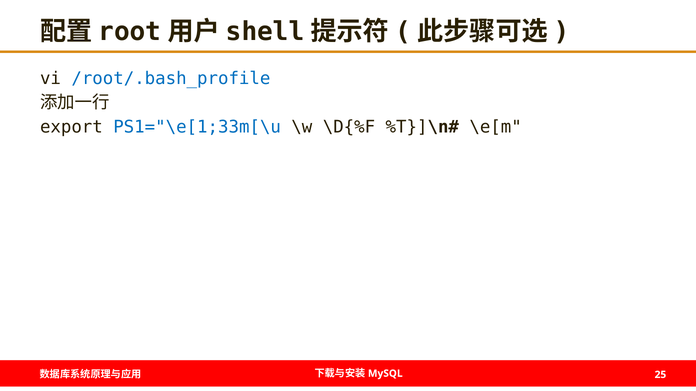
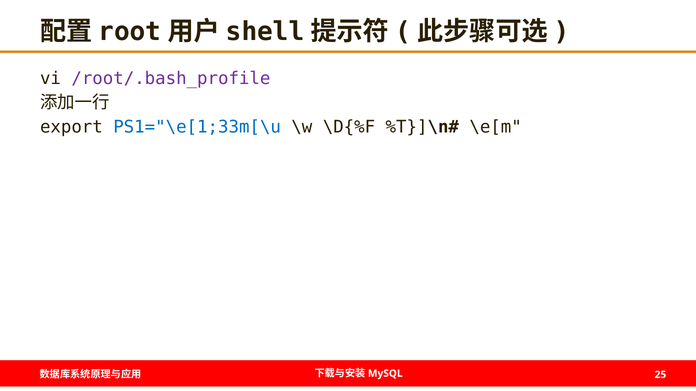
/root/.bash_profile colour: blue -> purple
